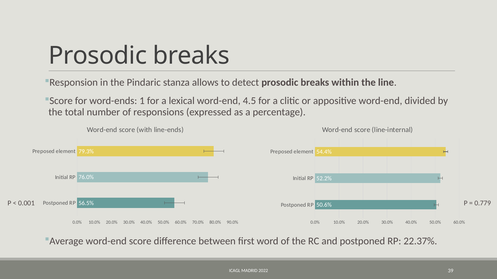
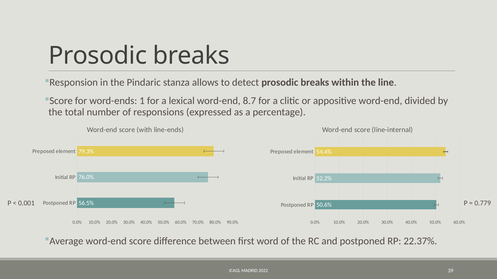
4.5: 4.5 -> 8.7
